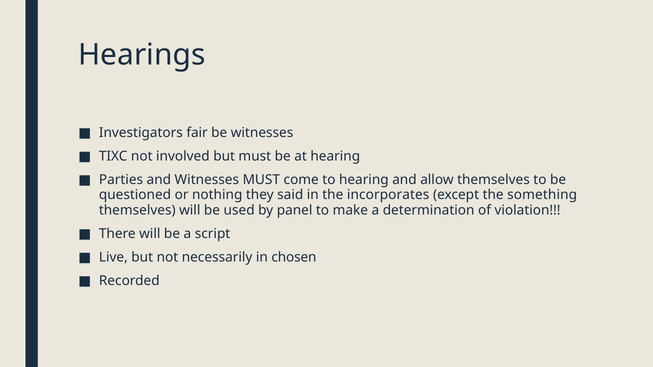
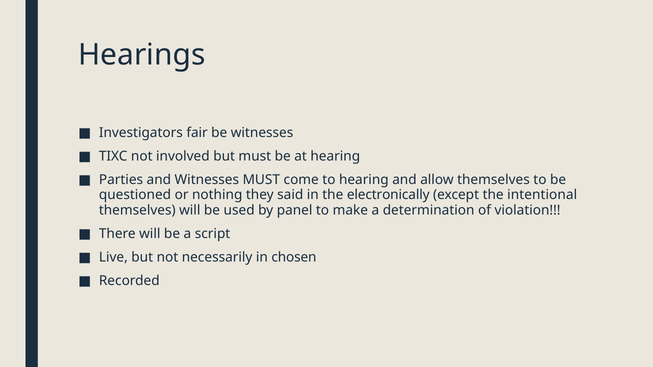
incorporates: incorporates -> electronically
something: something -> intentional
